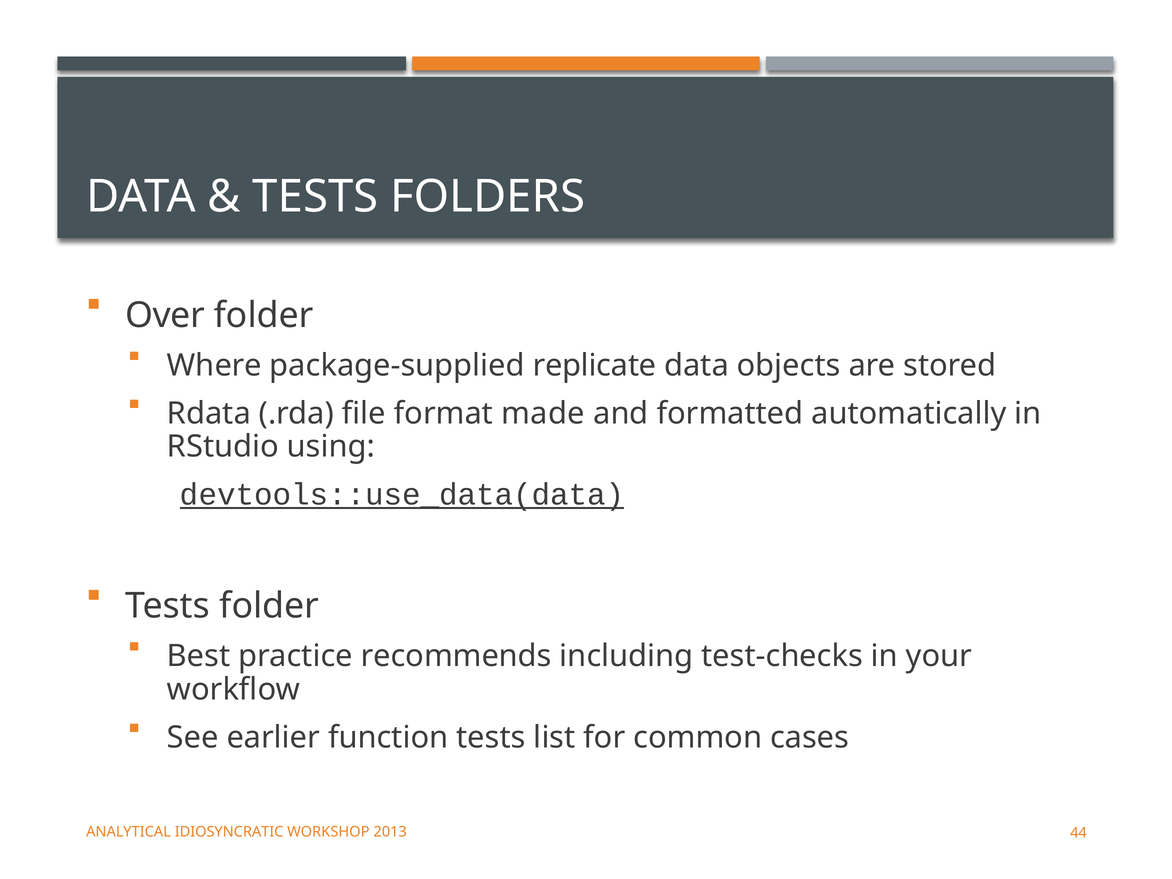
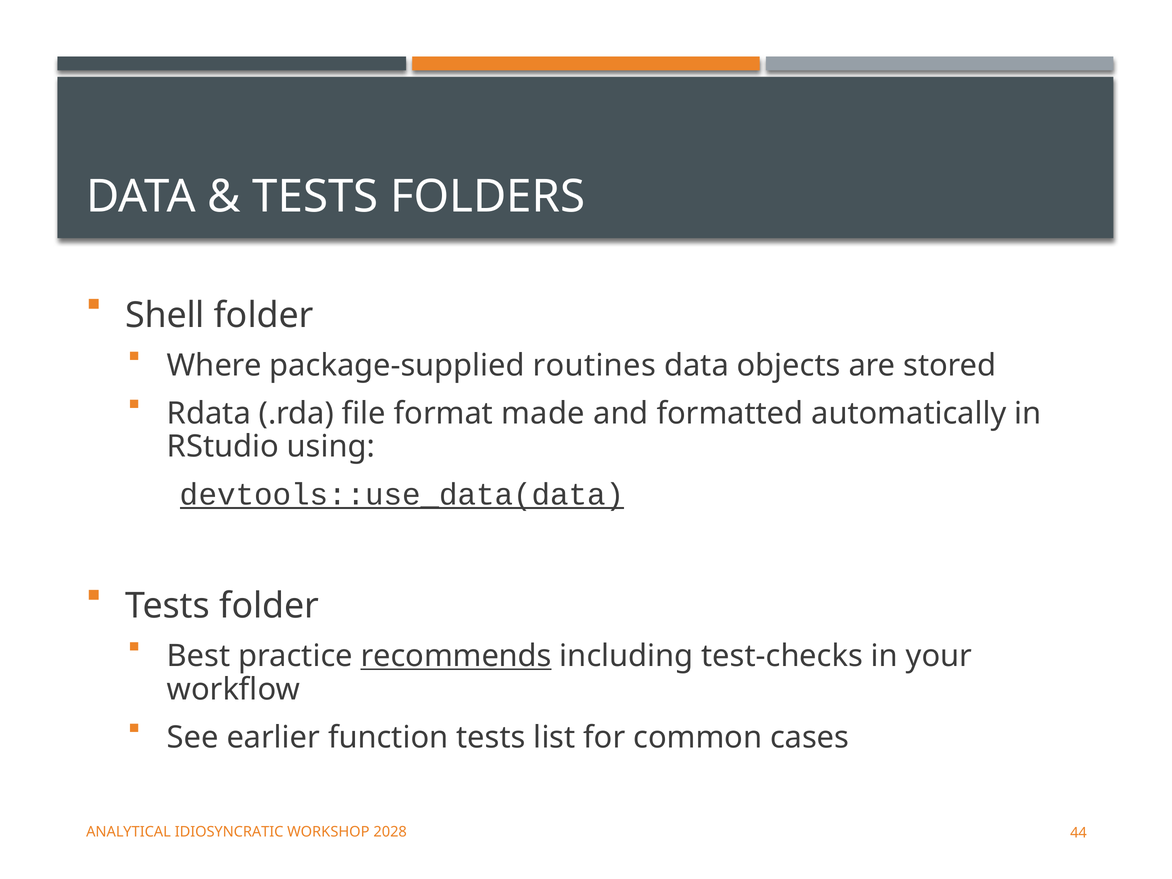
Over: Over -> Shell
replicate: replicate -> routines
recommends underline: none -> present
2013: 2013 -> 2028
